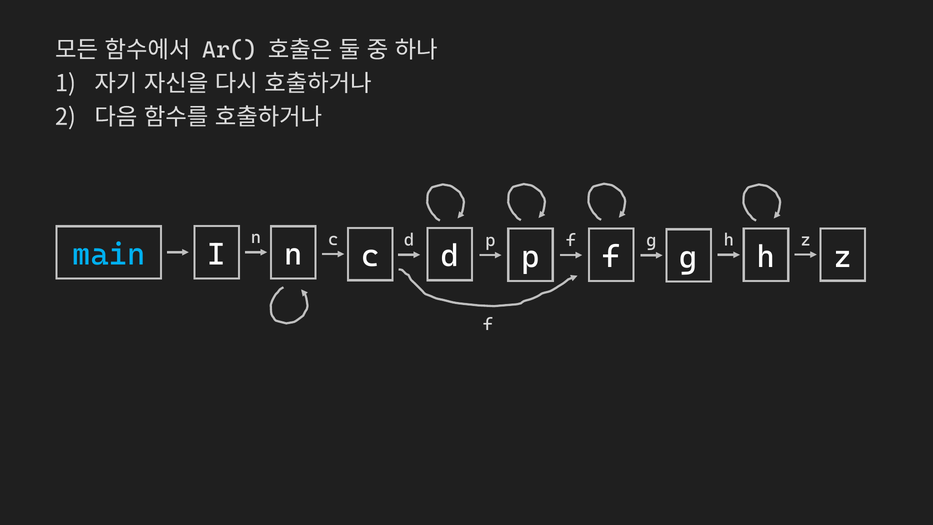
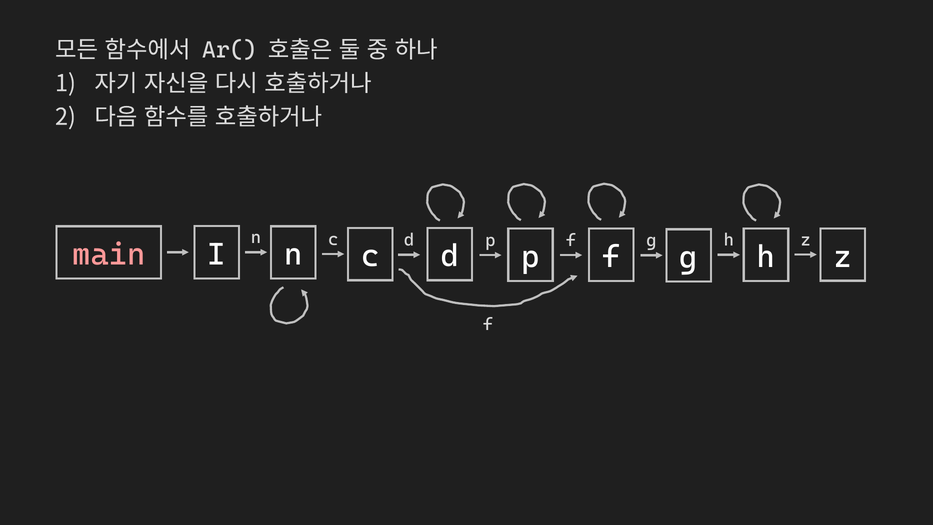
main colour: light blue -> pink
